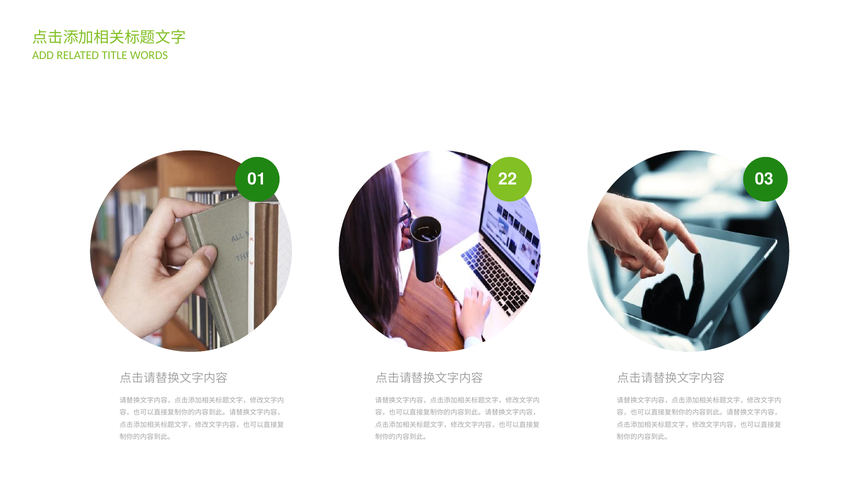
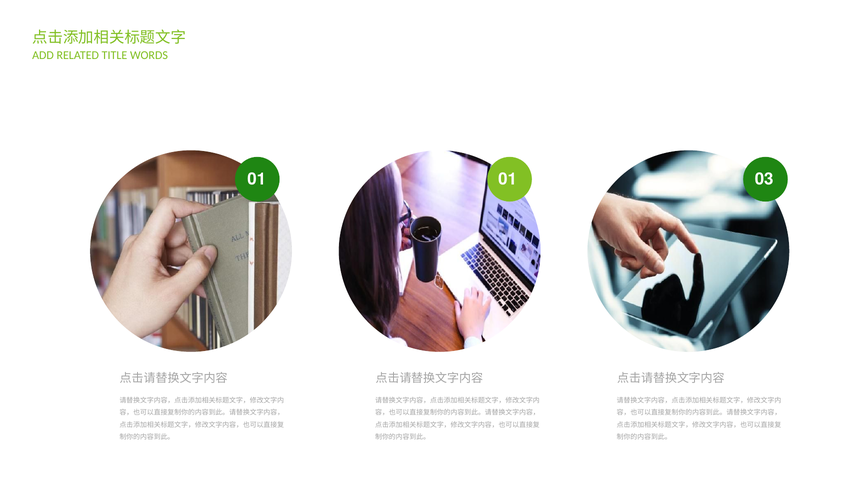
01 22: 22 -> 01
